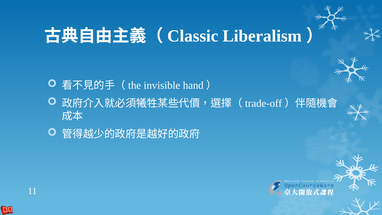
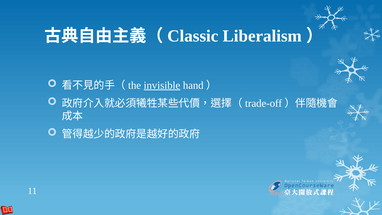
invisible underline: none -> present
